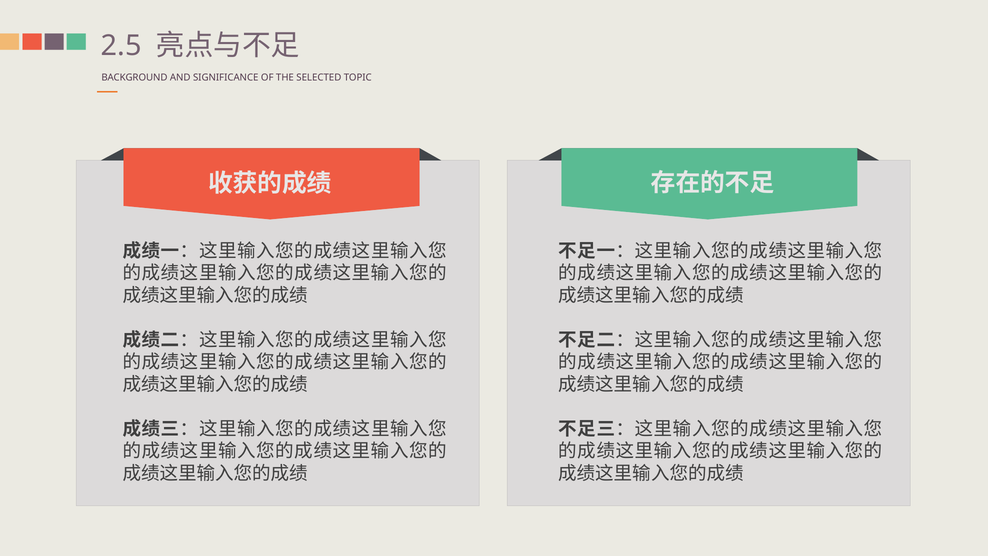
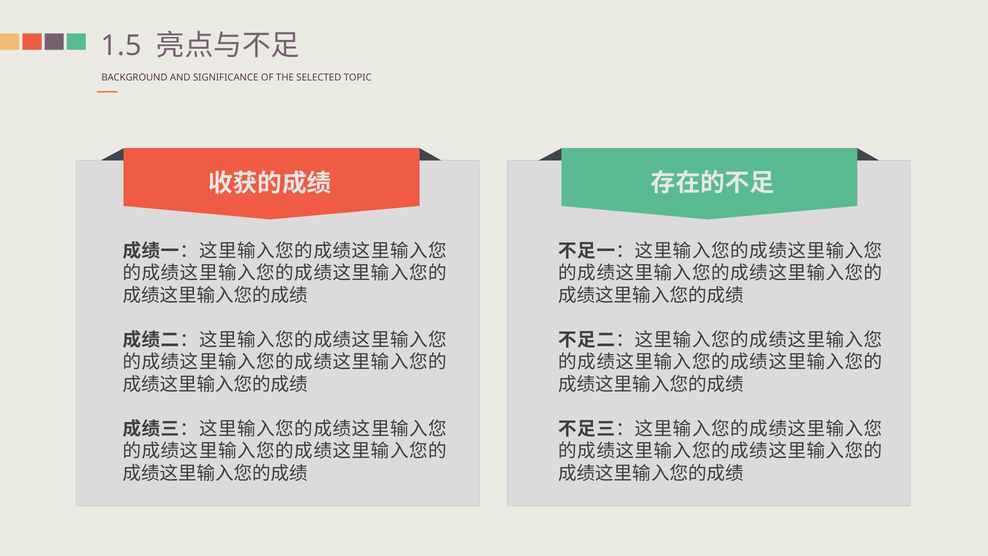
2.5: 2.5 -> 1.5
